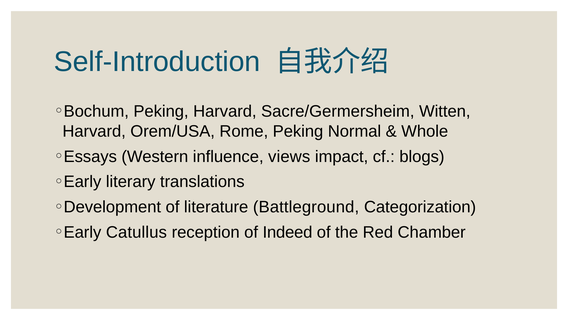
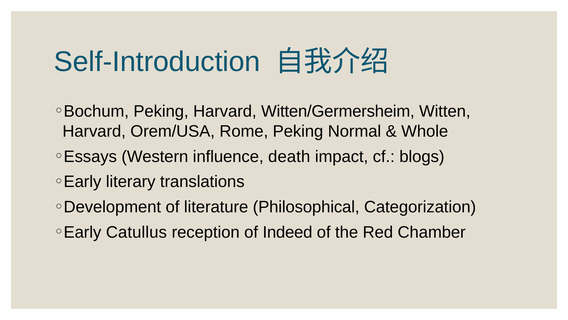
Sacre/Germersheim: Sacre/Germersheim -> Witten/Germersheim
views: views -> death
Battleground: Battleground -> Philosophical
